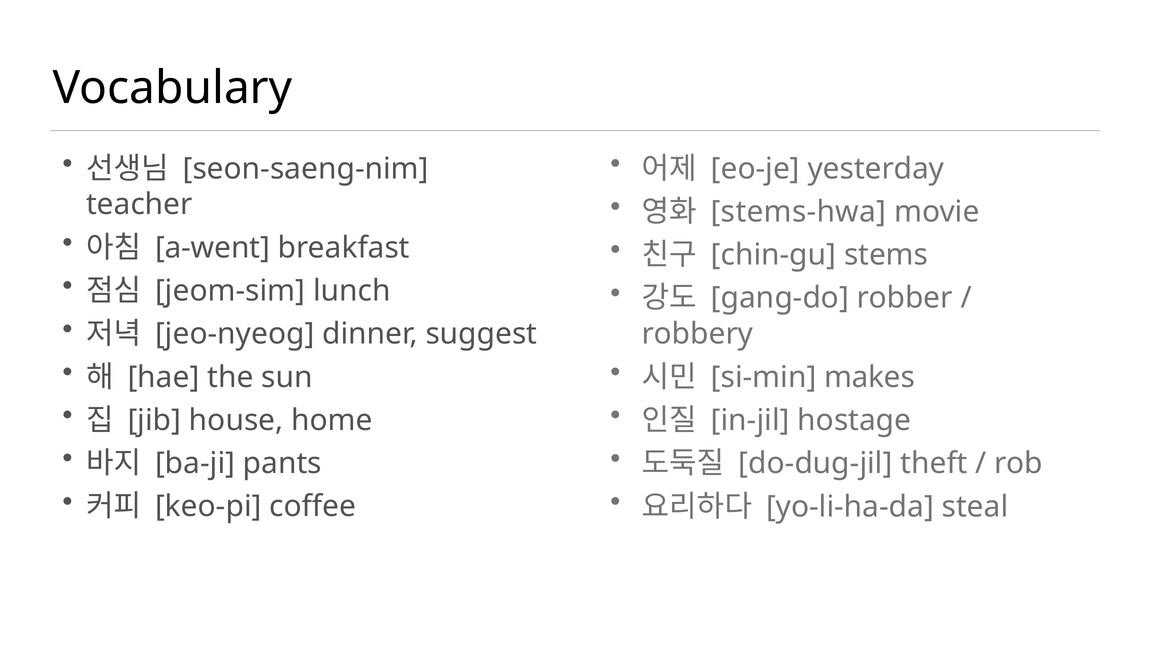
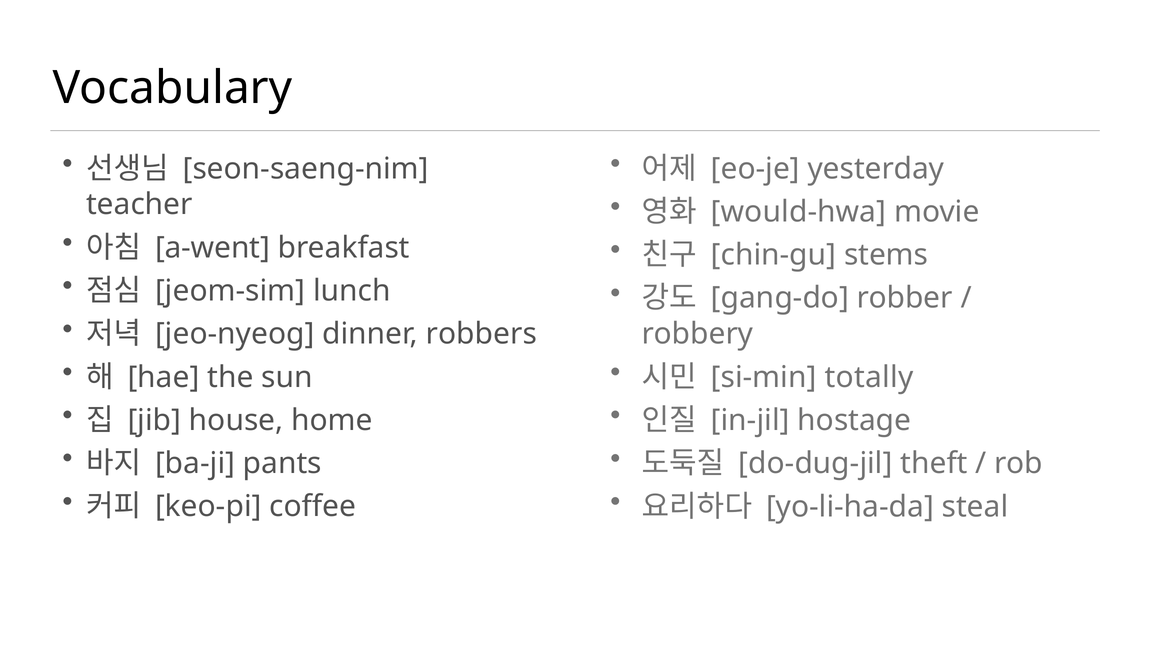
stems-hwa: stems-hwa -> would-hwa
suggest: suggest -> robbers
makes: makes -> totally
